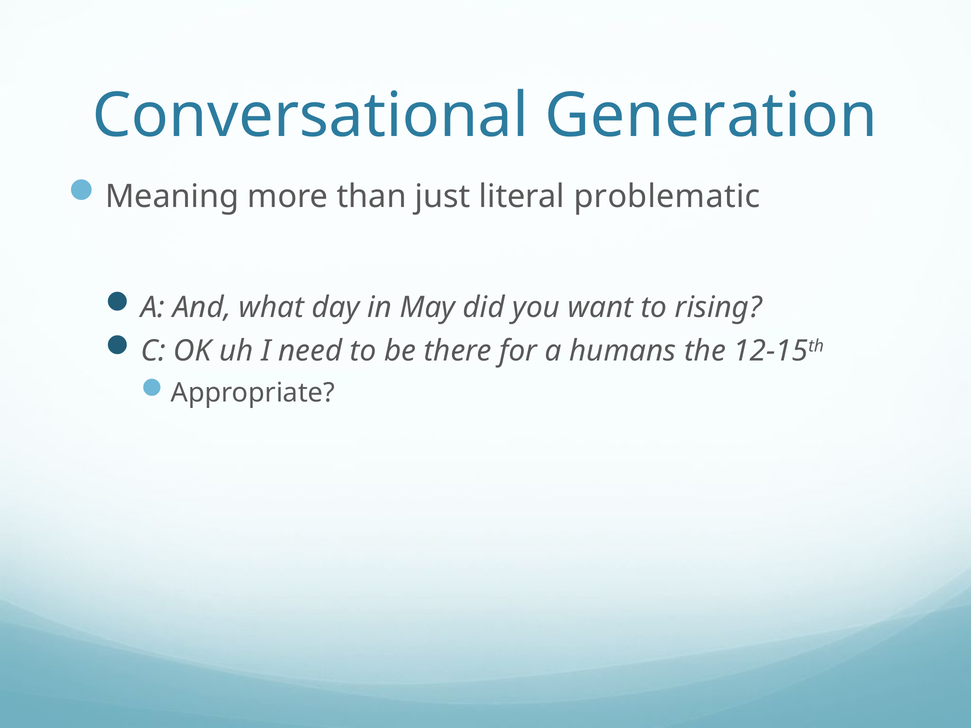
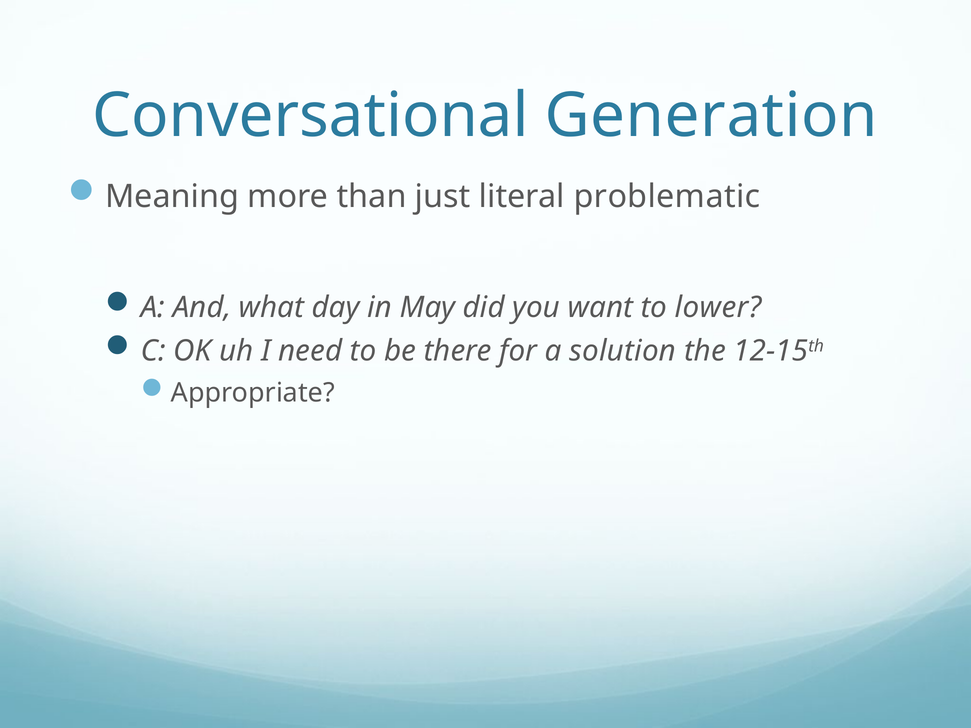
rising: rising -> lower
humans: humans -> solution
